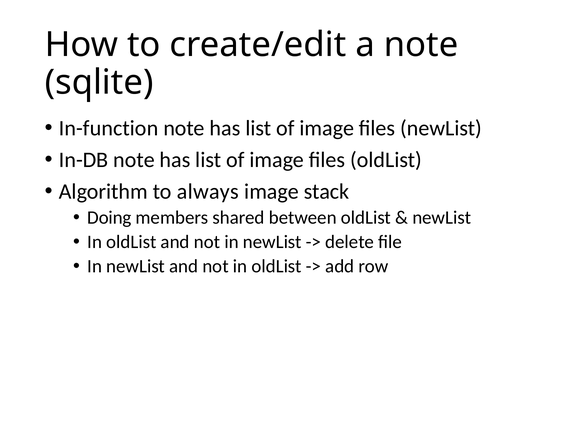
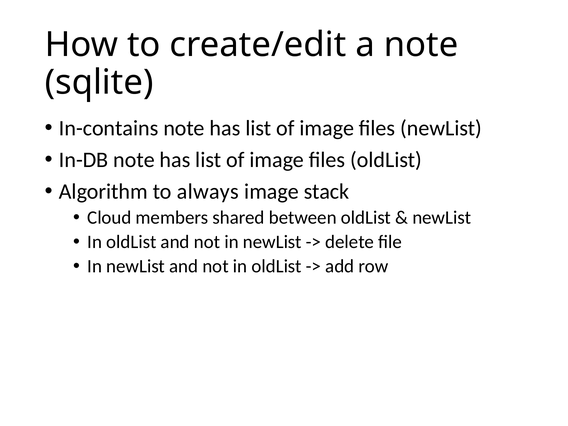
In-function: In-function -> In-contains
Doing: Doing -> Cloud
